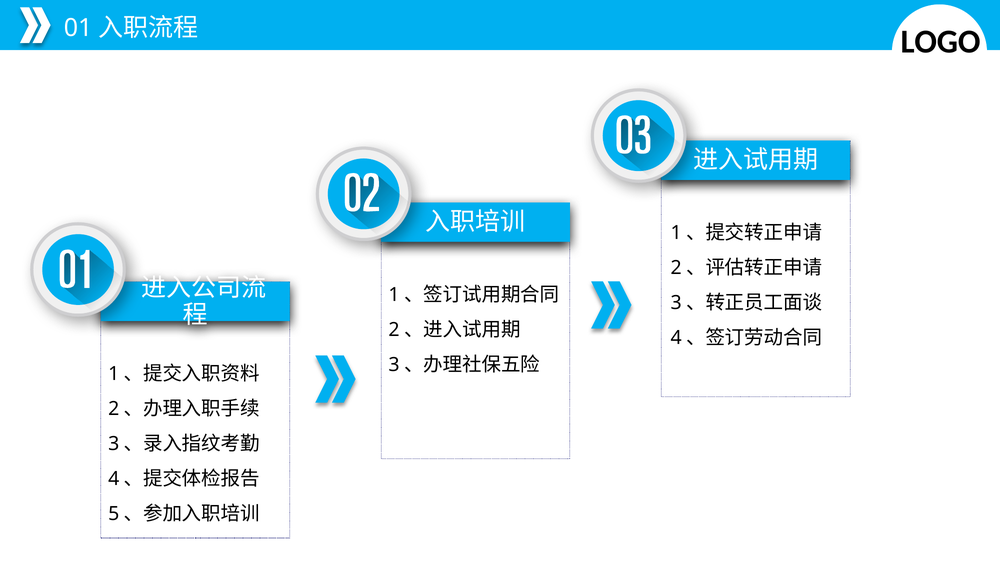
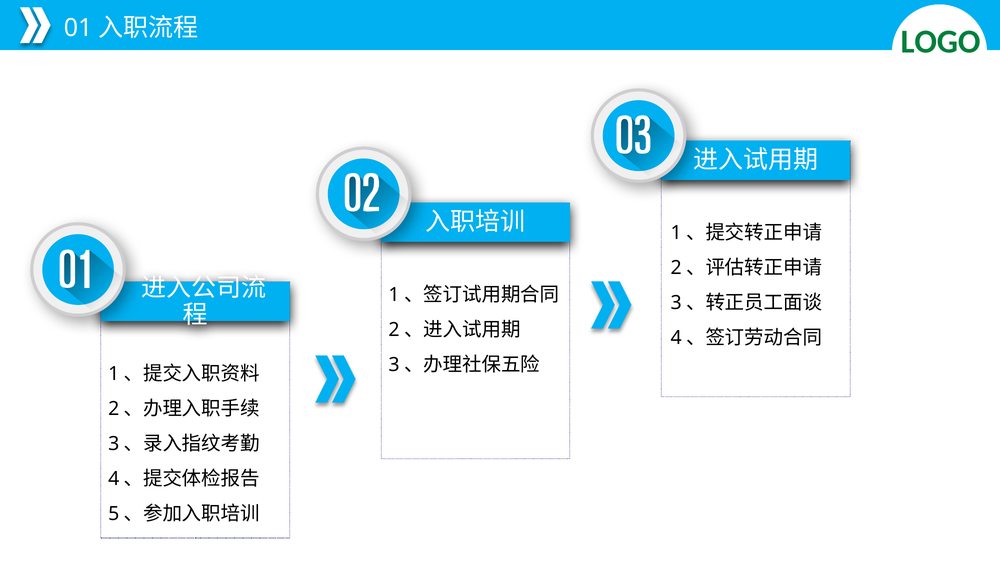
LOGO colour: black -> green
